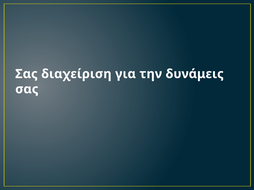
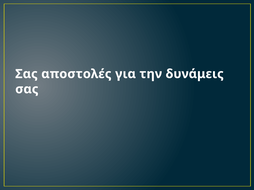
διαχείριση: διαχείριση -> αποστολές
